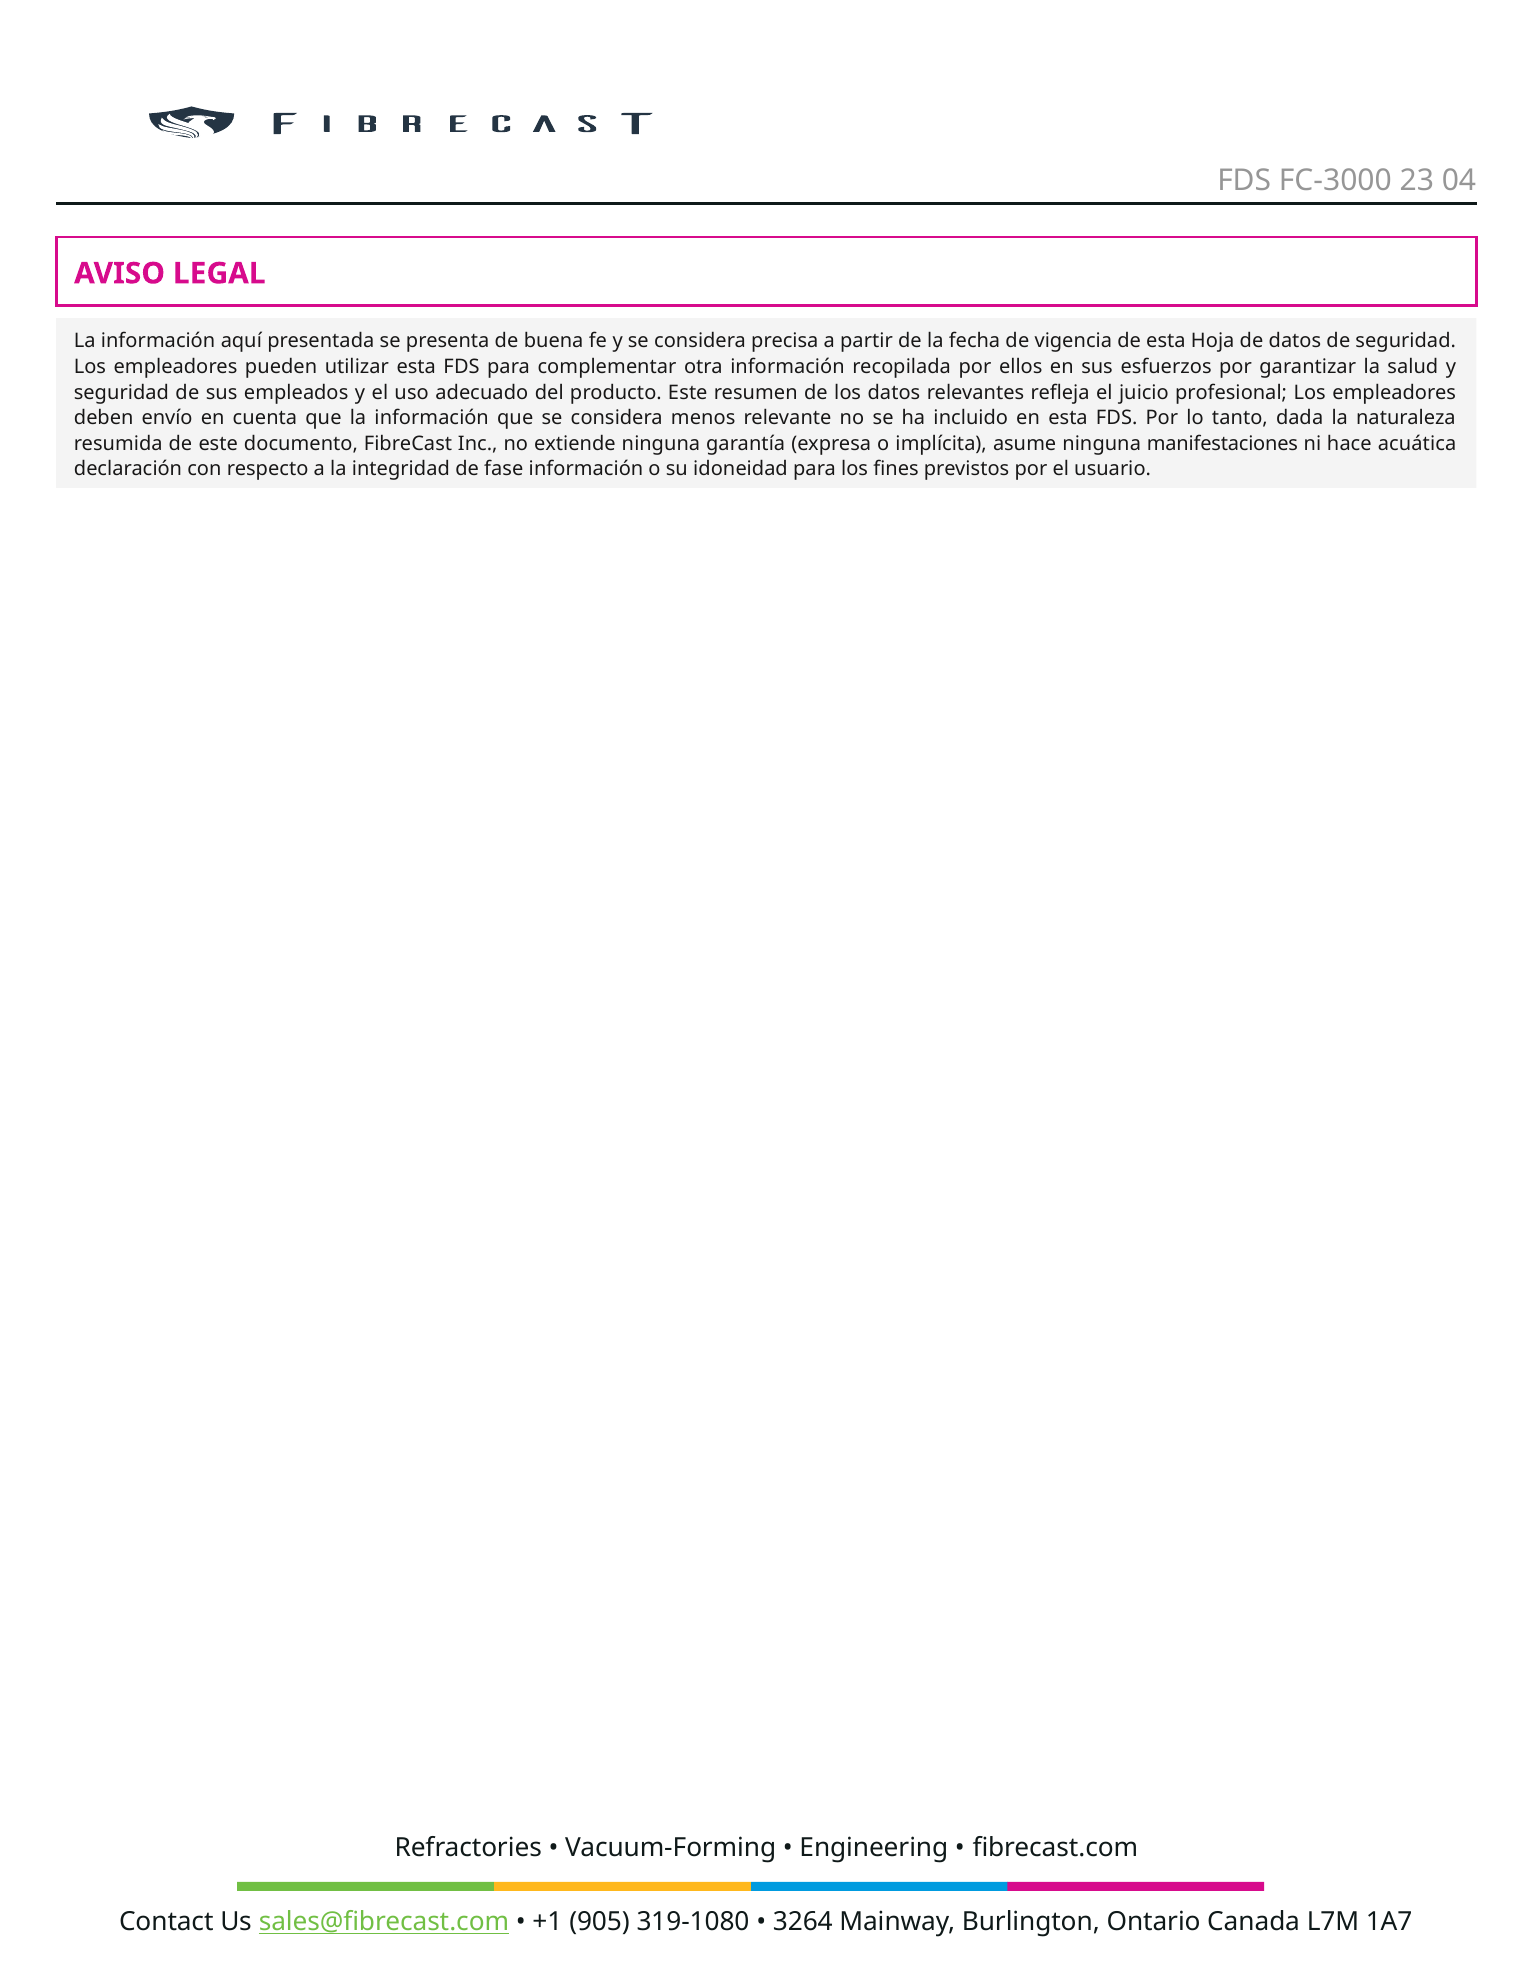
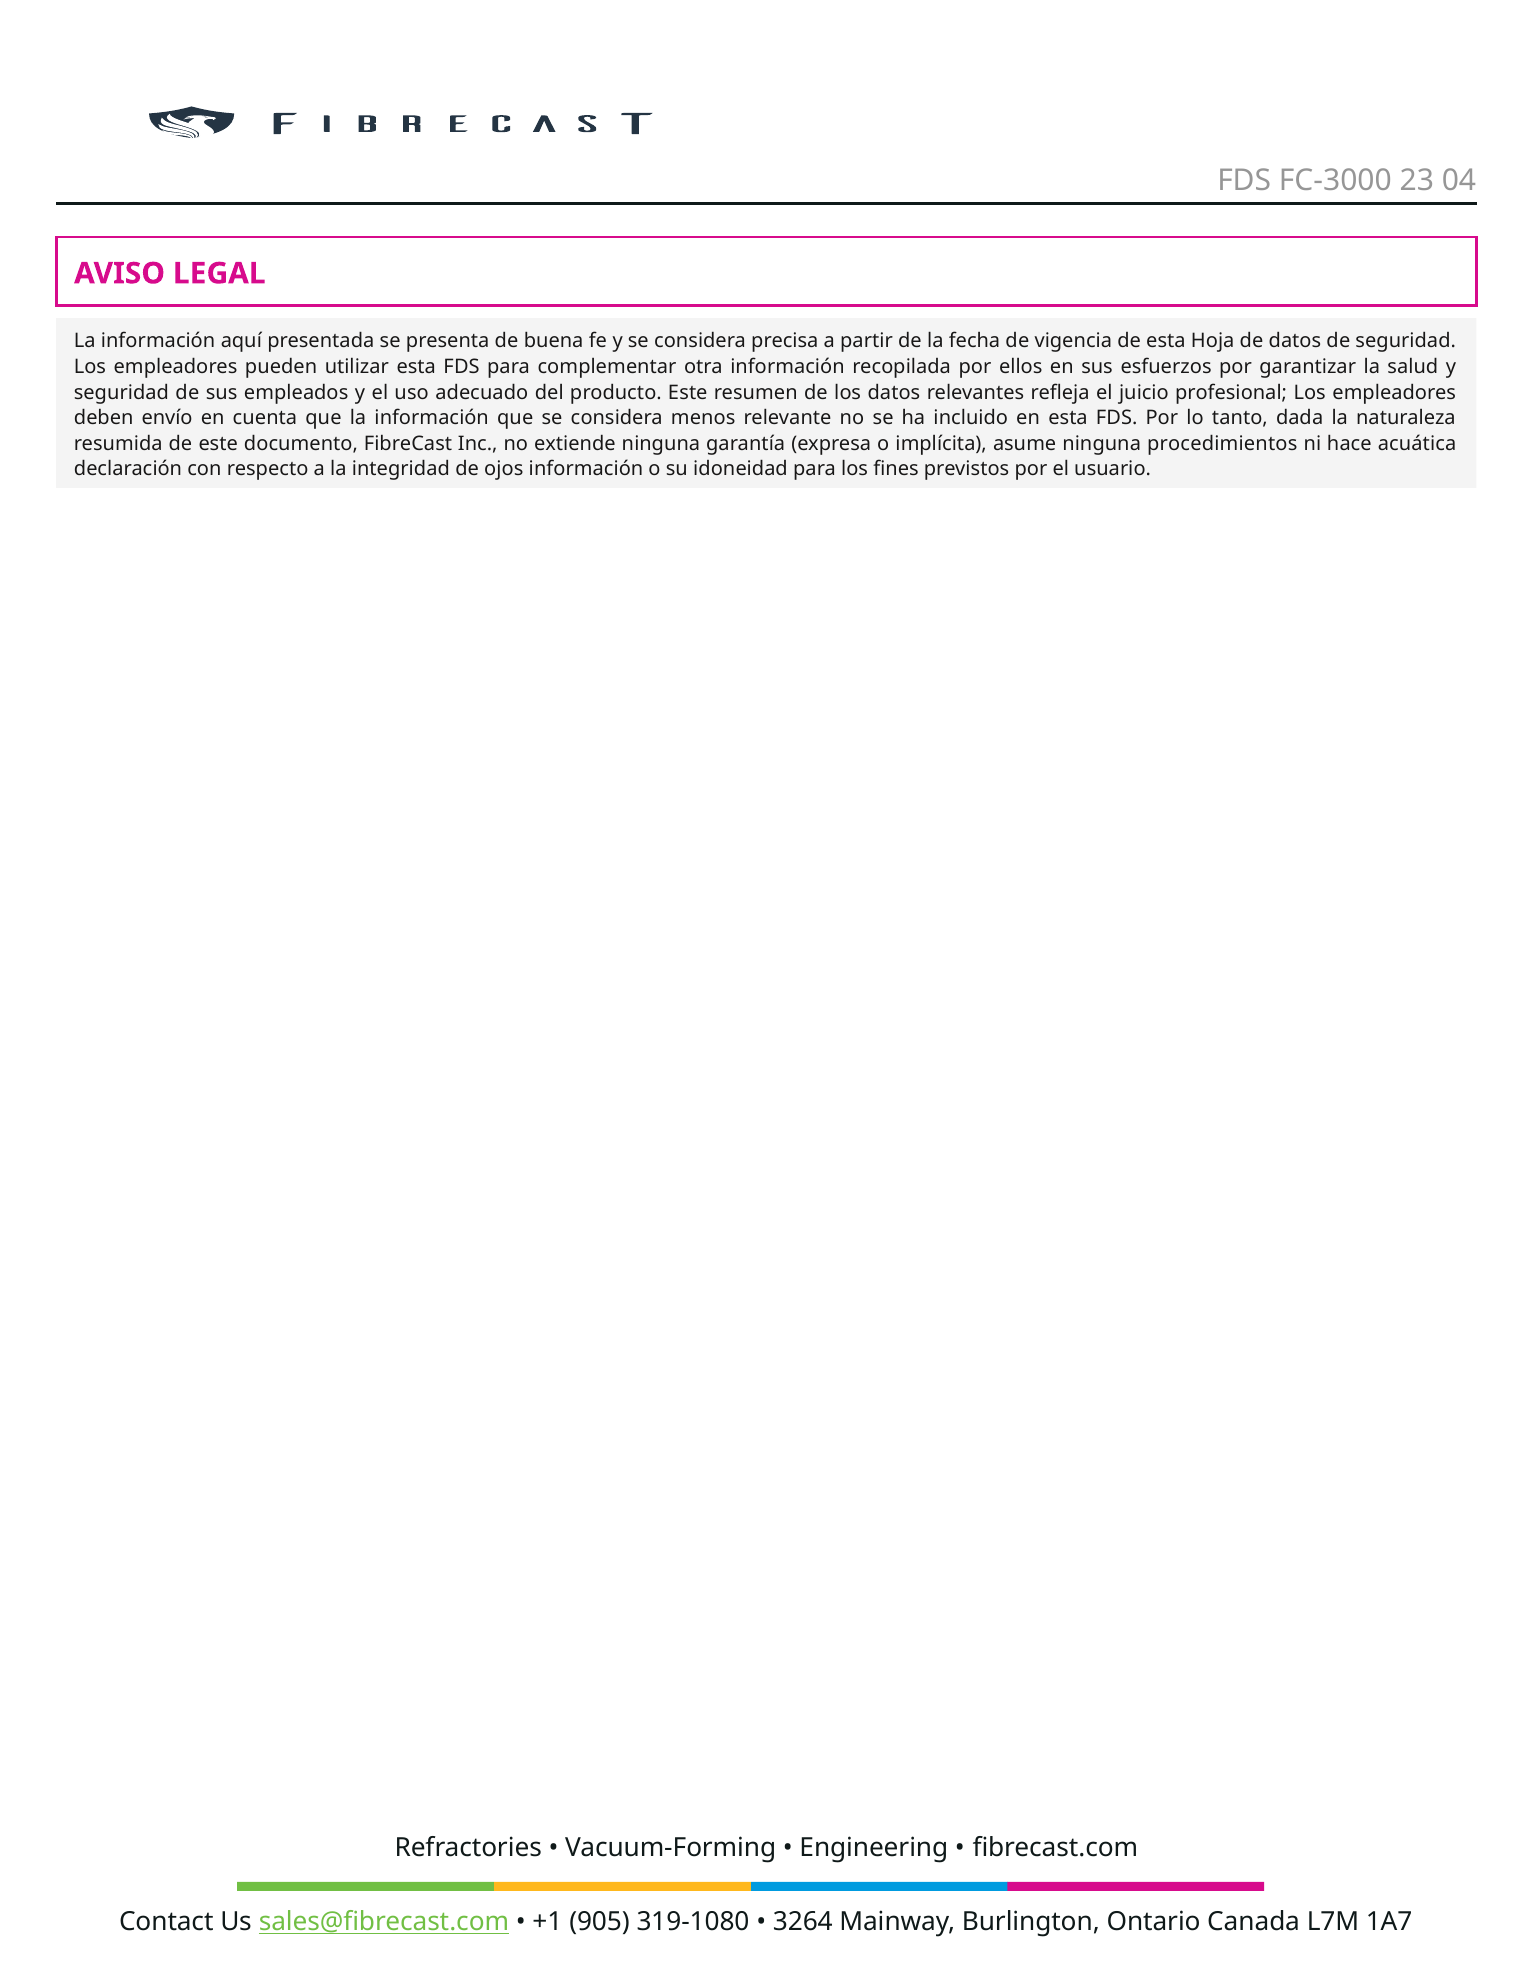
manifestaciones: manifestaciones -> procedimientos
fase: fase -> ojos
